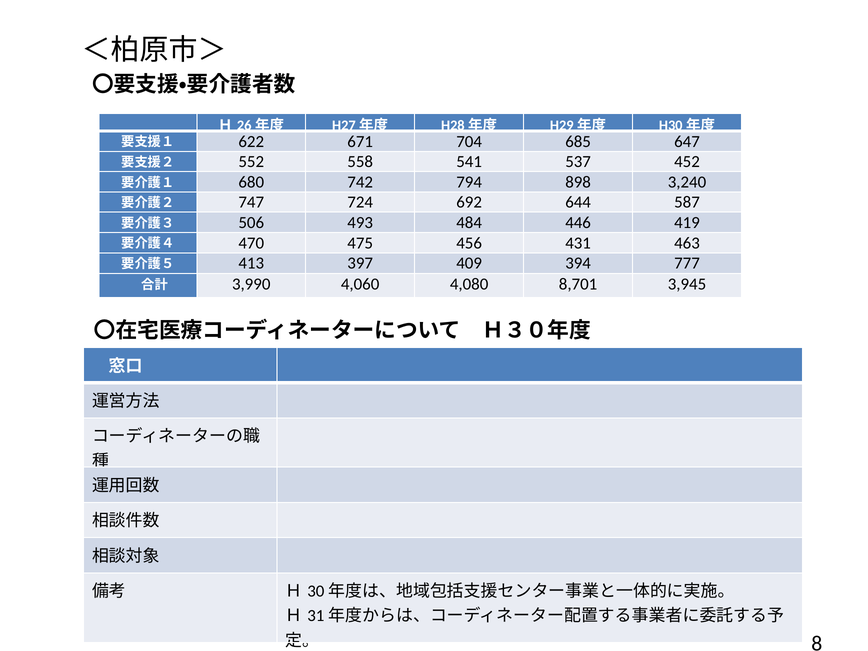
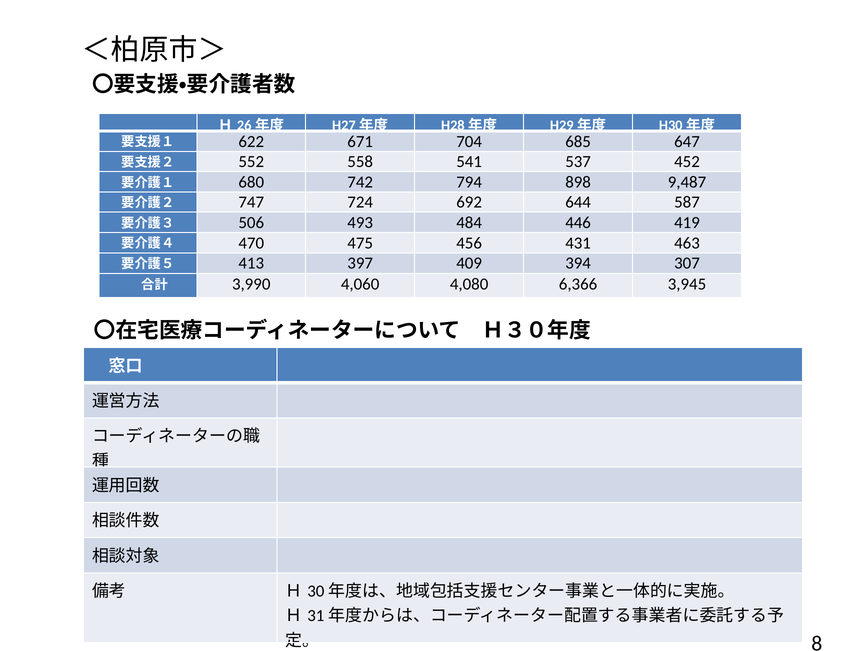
3,240: 3,240 -> 9,487
777: 777 -> 307
8,701: 8,701 -> 6,366
